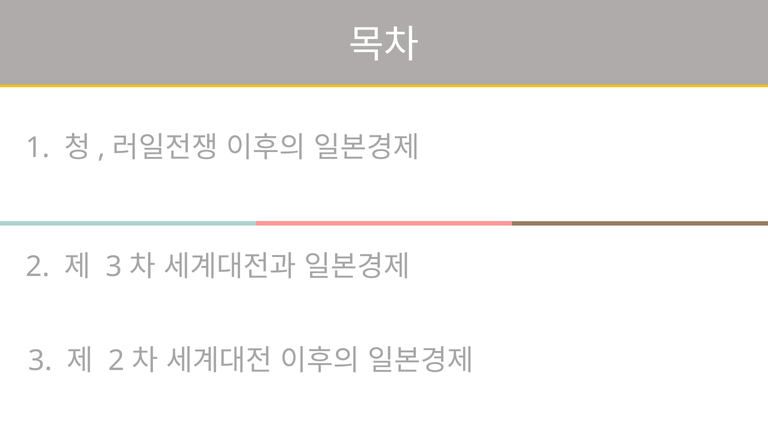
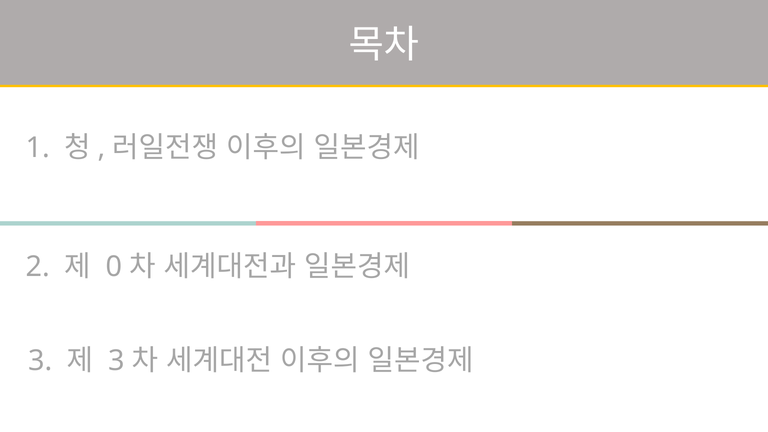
3 at (114, 267): 3 -> 0
2 at (117, 361): 2 -> 3
